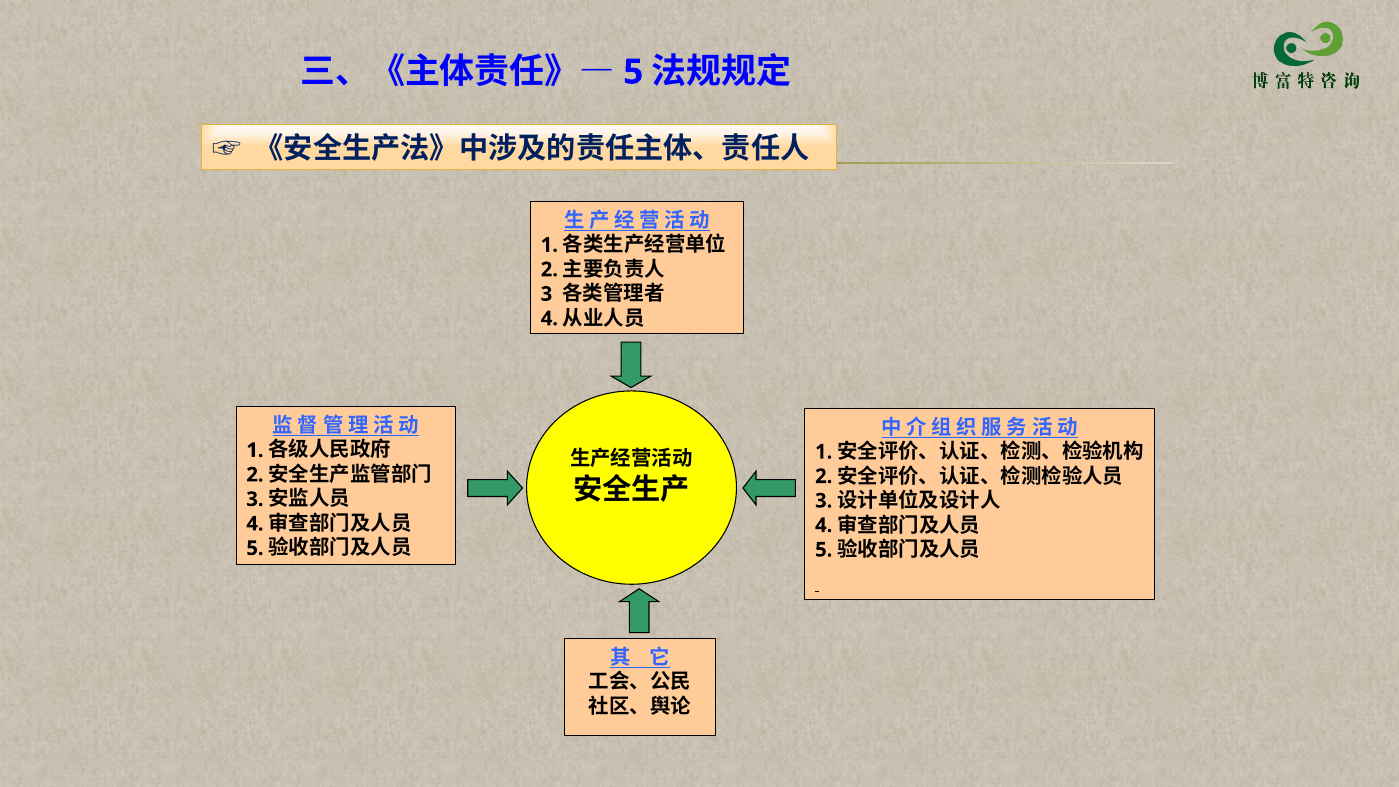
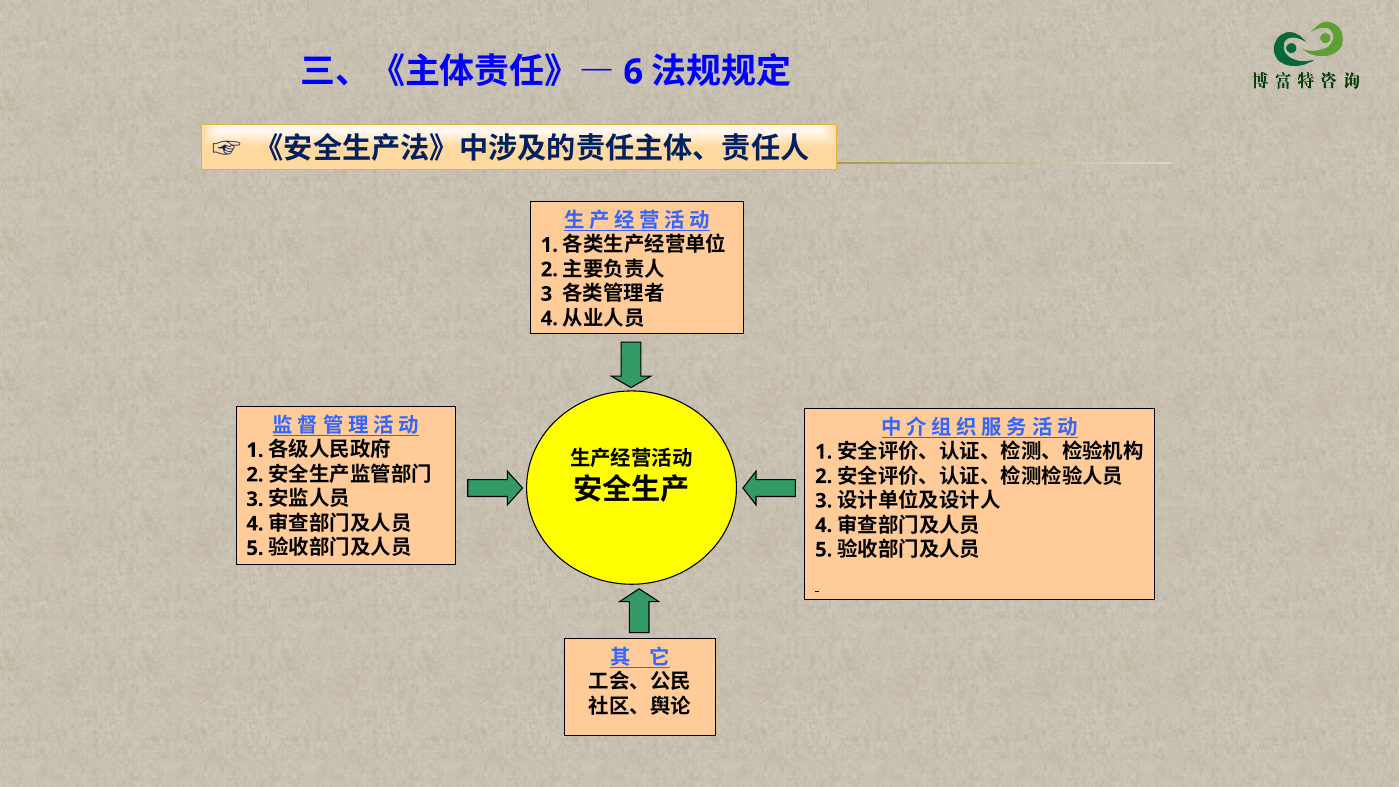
5 at (633, 72): 5 -> 6
